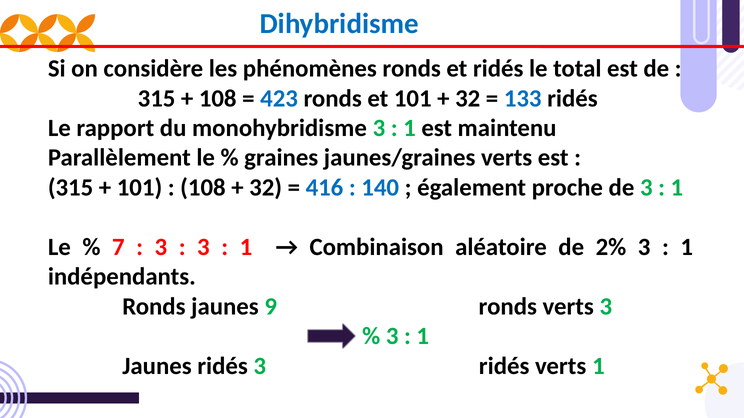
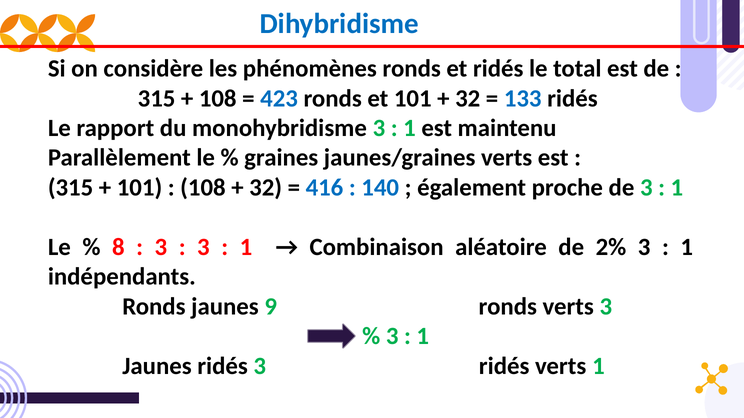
7: 7 -> 8
